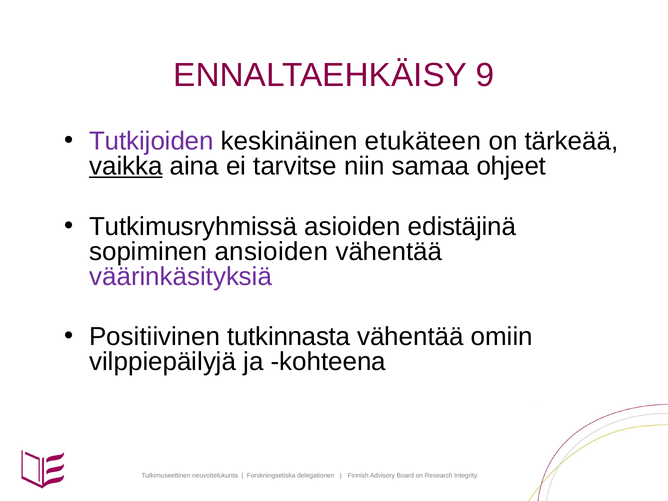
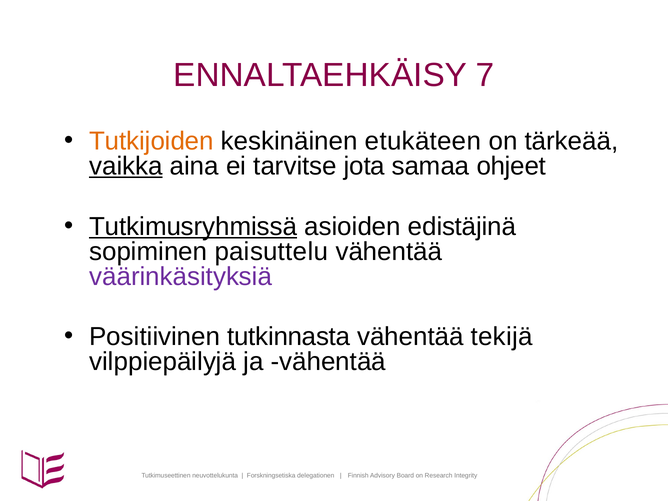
9: 9 -> 7
Tutkijoiden colour: purple -> orange
niin: niin -> jota
Tutkimusryhmissä underline: none -> present
ansioiden: ansioiden -> paisuttelu
omiin: omiin -> tekijä
ja kohteena: kohteena -> vähentää
